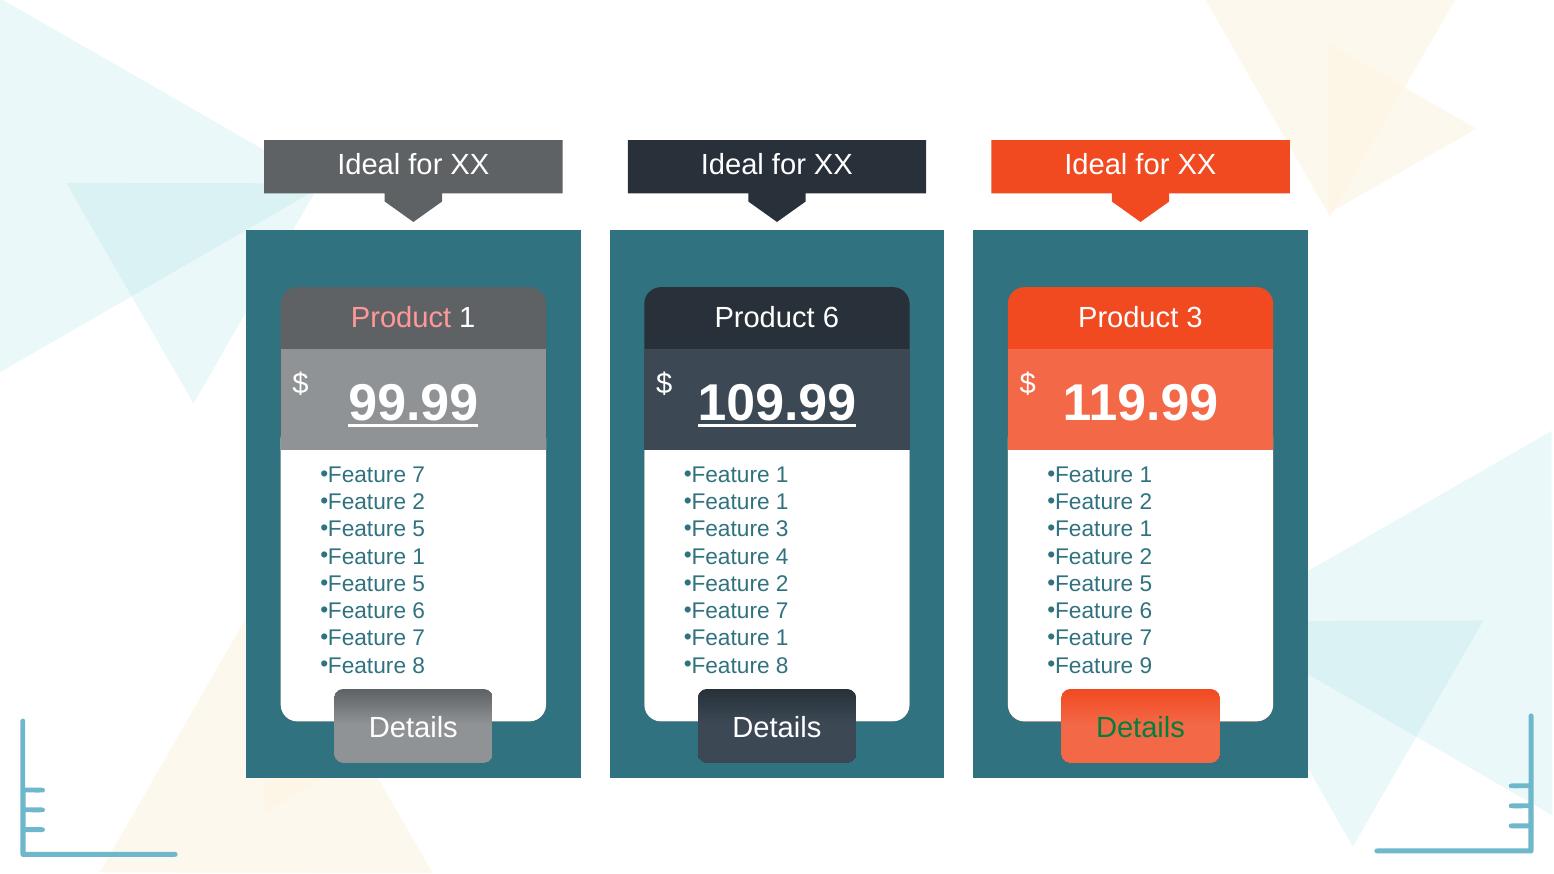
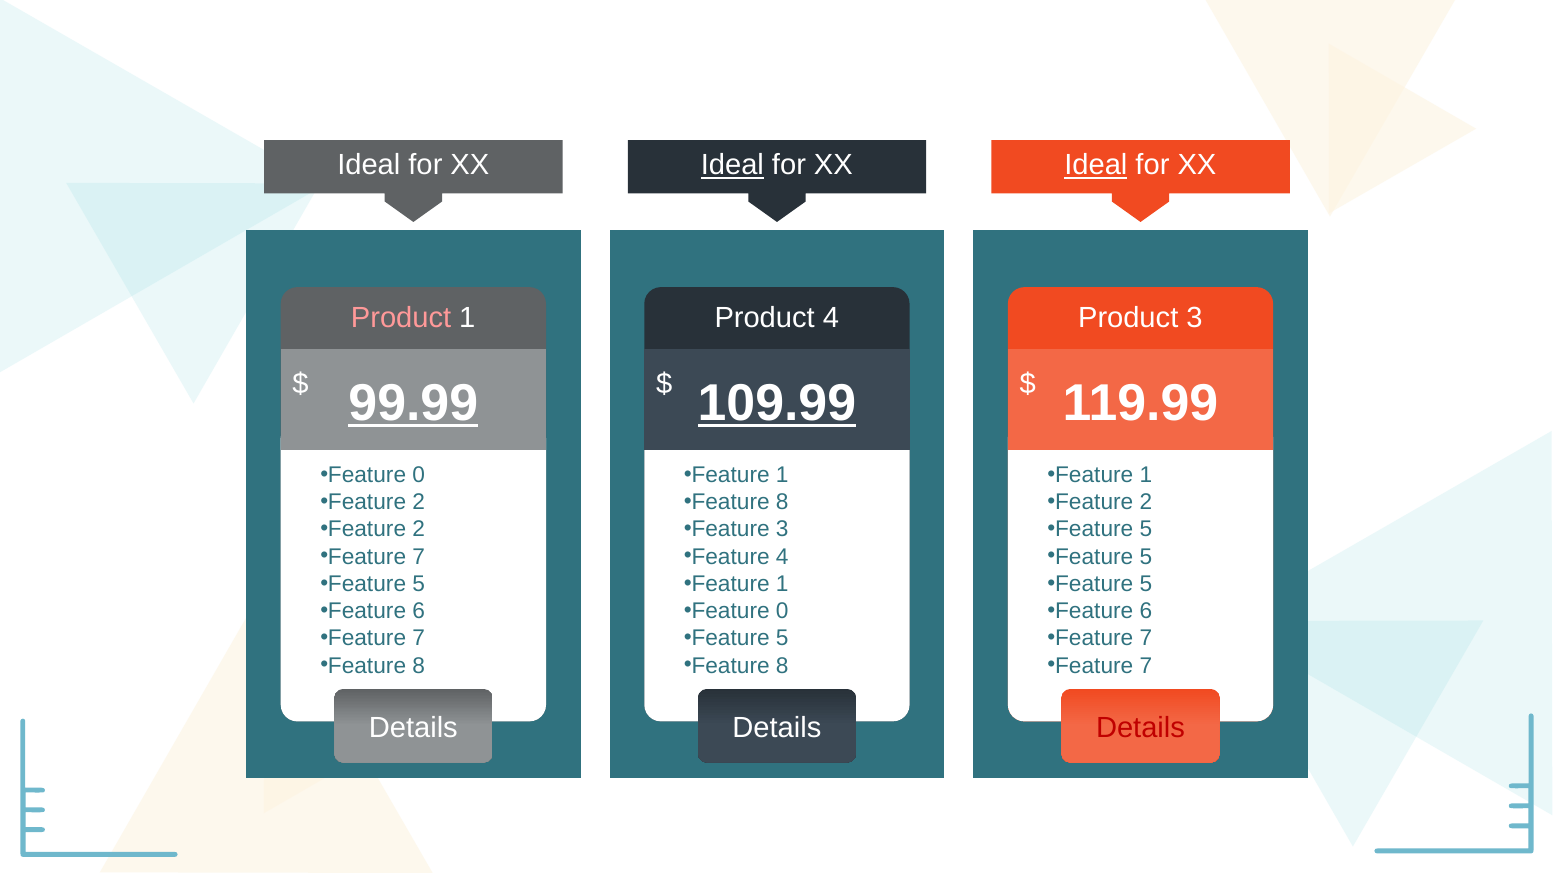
Ideal at (732, 165) underline: none -> present
Ideal at (1096, 165) underline: none -> present
Product 6: 6 -> 4
7 at (419, 475): 7 -> 0
1 at (782, 502): 1 -> 8
5 at (419, 530): 5 -> 2
1 at (1146, 530): 1 -> 5
1 at (419, 557): 1 -> 7
2 at (1146, 557): 2 -> 5
2 at (782, 584): 2 -> 1
7 at (782, 611): 7 -> 0
1 at (782, 638): 1 -> 5
9 at (1146, 666): 9 -> 7
Details at (1140, 728) colour: green -> red
